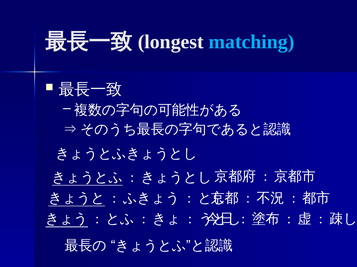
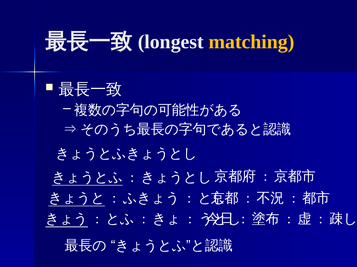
matching colour: light blue -> yellow
